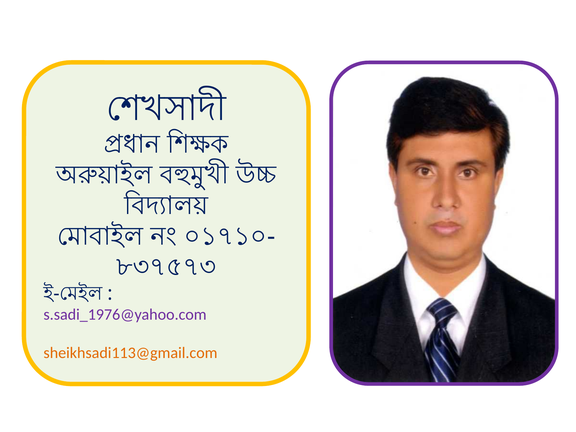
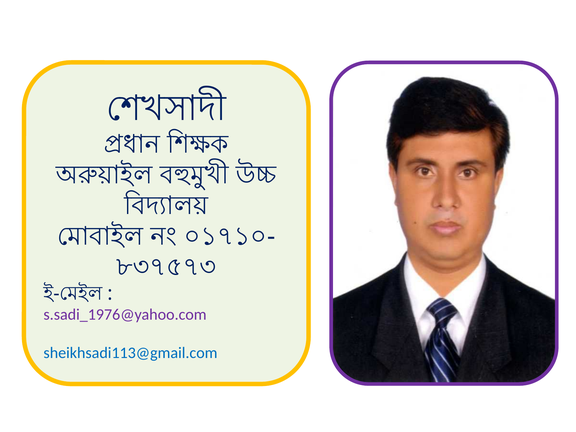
sheikhsadi113@gmail.com colour: orange -> blue
